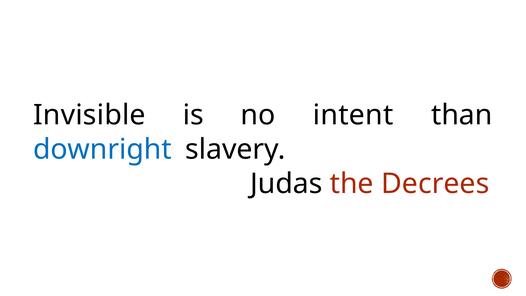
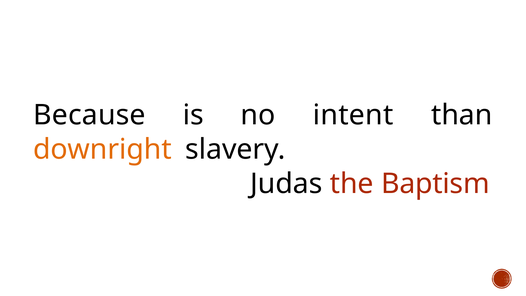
Invisible: Invisible -> Because
downright colour: blue -> orange
Decrees: Decrees -> Baptism
